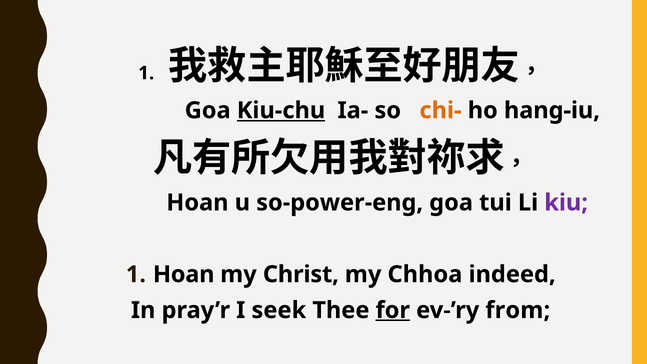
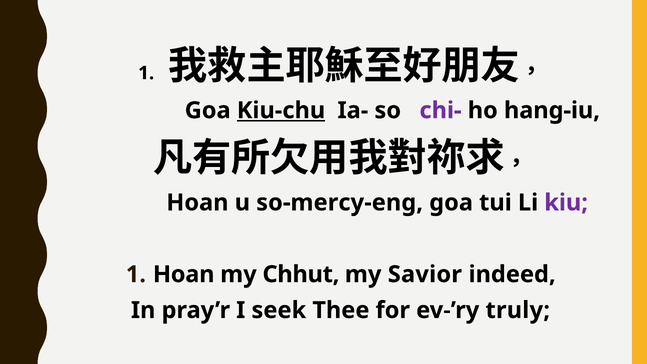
chi- colour: orange -> purple
so-power-eng: so-power-eng -> so-mercy-eng
Christ: Christ -> Chhut
Chhoa: Chhoa -> Savior
for underline: present -> none
from: from -> truly
